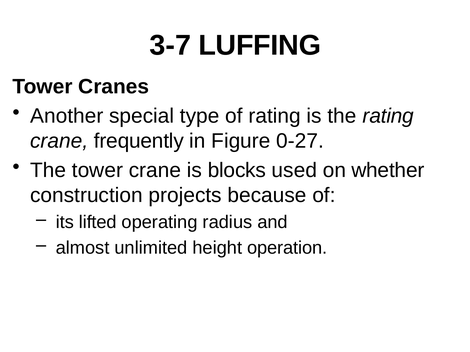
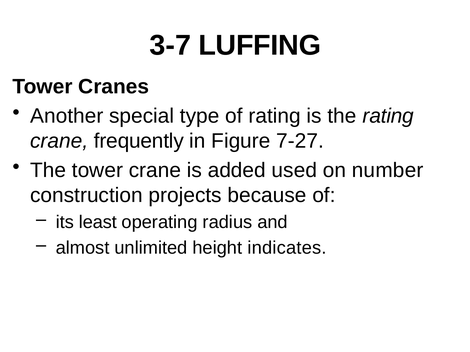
0-27: 0-27 -> 7-27
blocks: blocks -> added
whether: whether -> number
lifted: lifted -> least
operation: operation -> indicates
